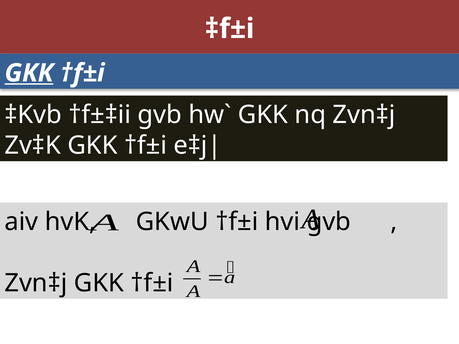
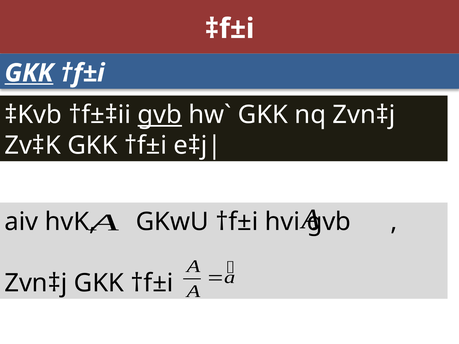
gvb at (160, 115) underline: none -> present
